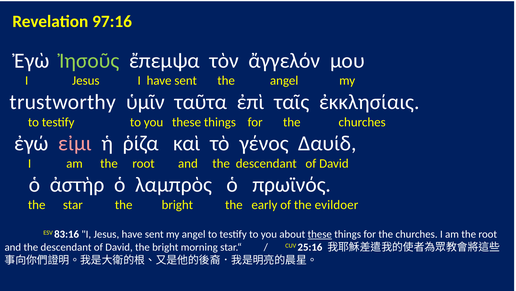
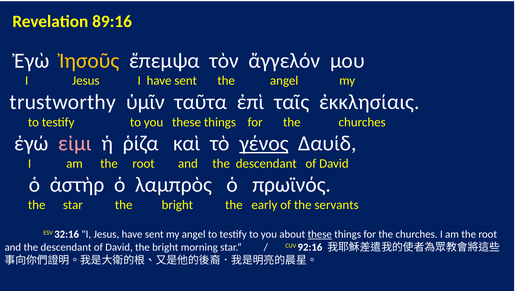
97:16: 97:16 -> 89:16
Ἰησοῦς colour: light green -> yellow
γένος underline: none -> present
evildoer: evildoer -> servants
83:16: 83:16 -> 32:16
25:16: 25:16 -> 92:16
